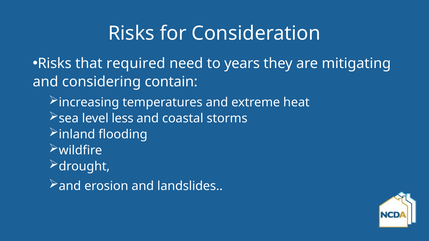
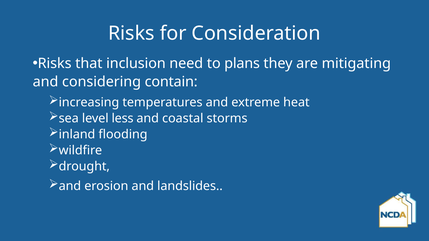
required: required -> inclusion
years: years -> plans
